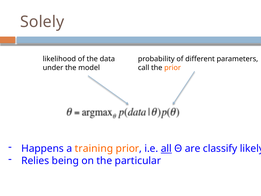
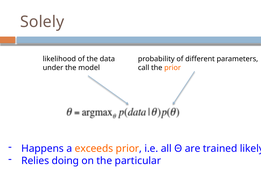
training: training -> exceeds
all underline: present -> none
classify: classify -> trained
being: being -> doing
